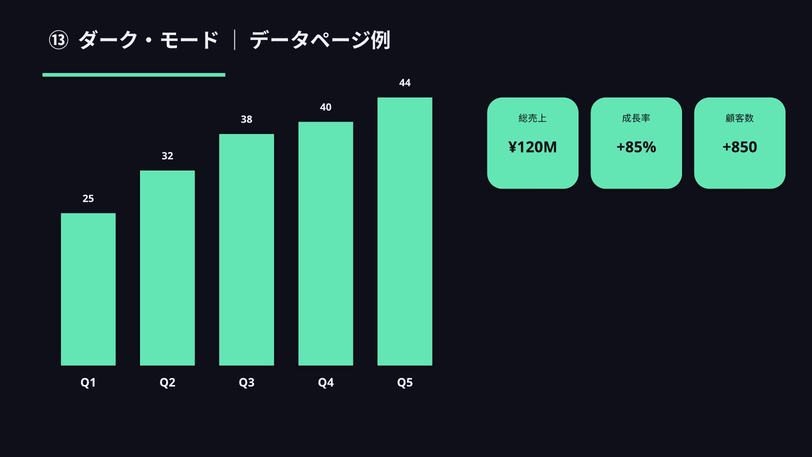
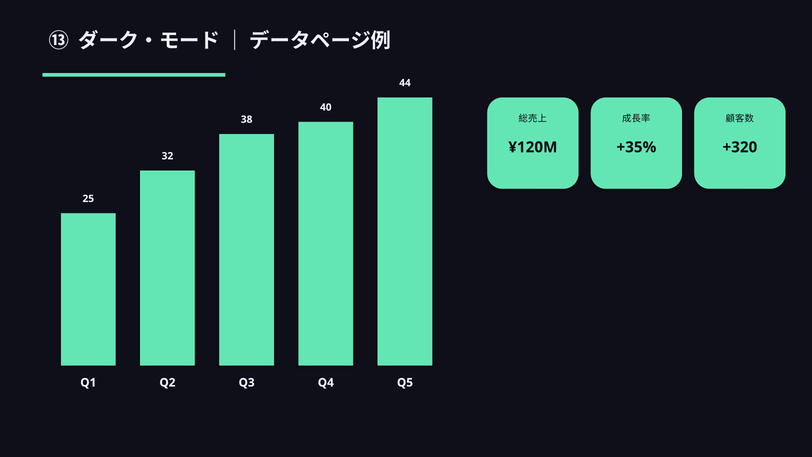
+85%: +85% -> +35%
+850: +850 -> +320
